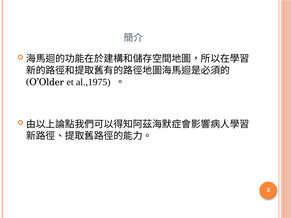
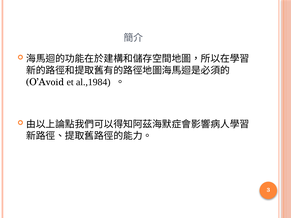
O’Older: O’Older -> O’Avoid
al.,1975: al.,1975 -> al.,1984
